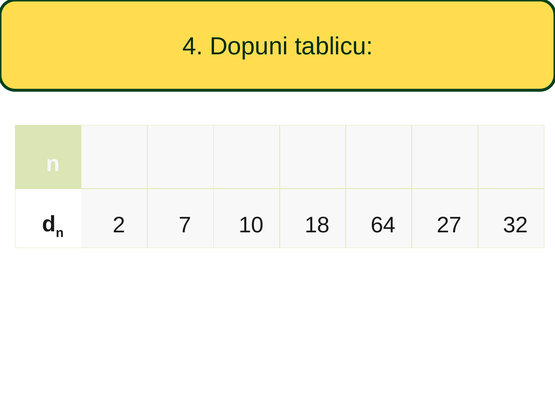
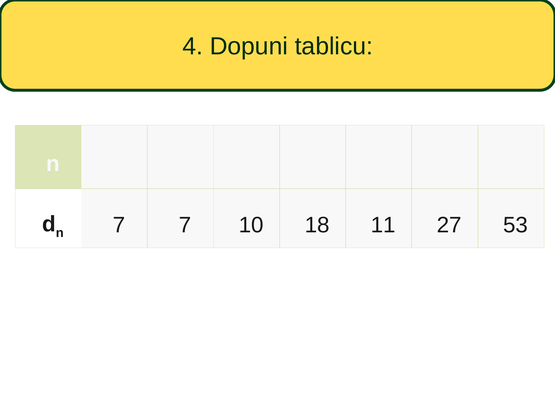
n 2: 2 -> 7
64: 64 -> 11
32: 32 -> 53
